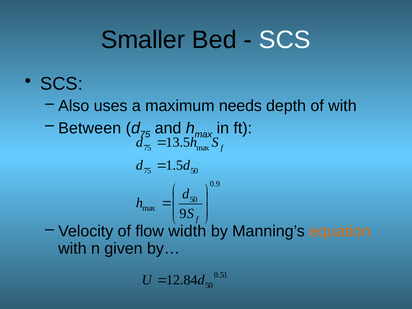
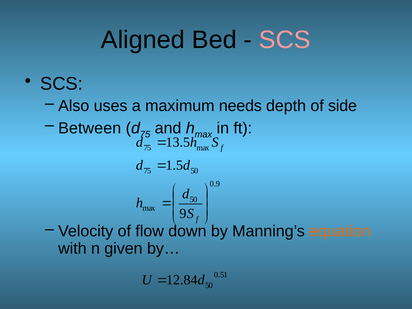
Smaller: Smaller -> Aligned
SCS at (285, 40) colour: white -> pink
of with: with -> side
width: width -> down
